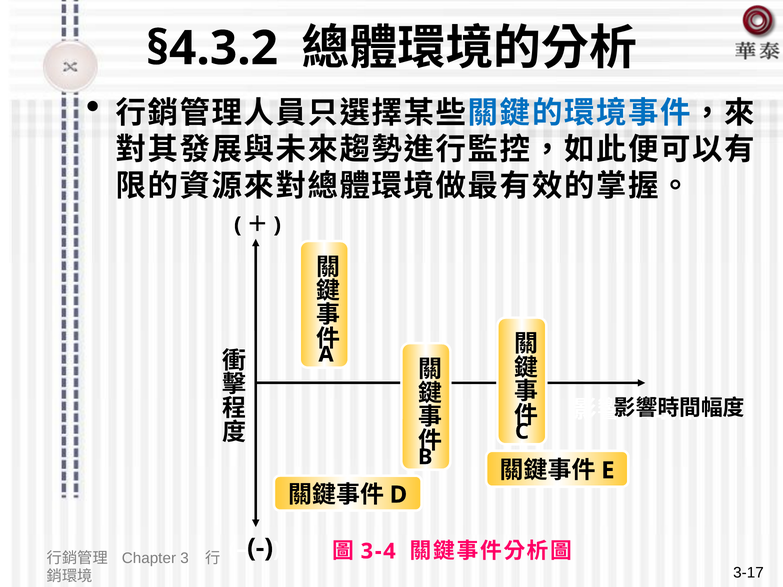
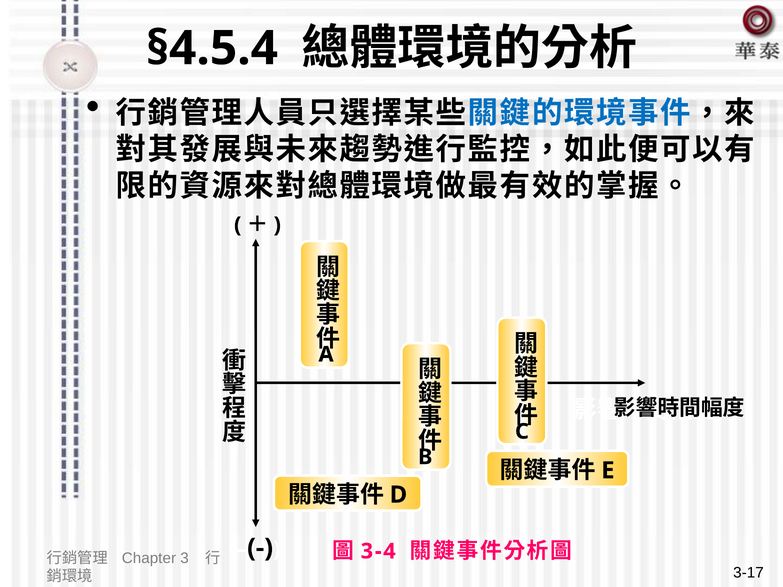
§4.3.2: §4.3.2 -> §4.5.4
